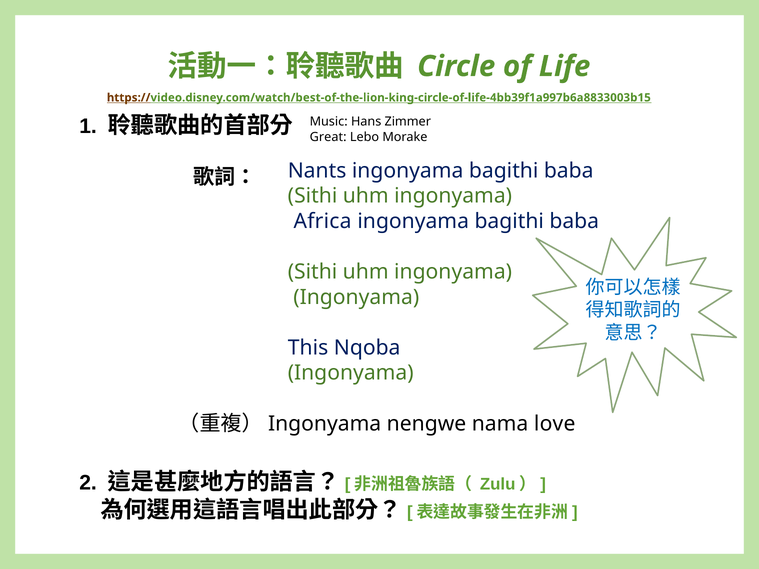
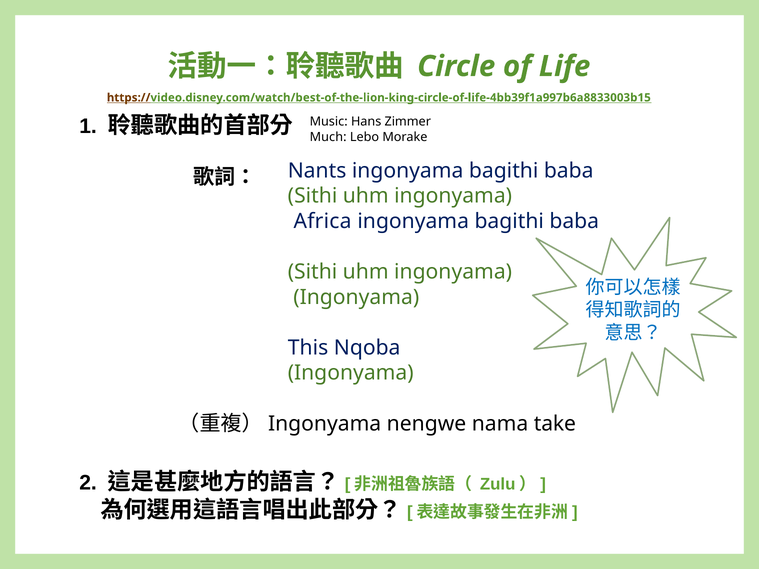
Great: Great -> Much
love: love -> take
